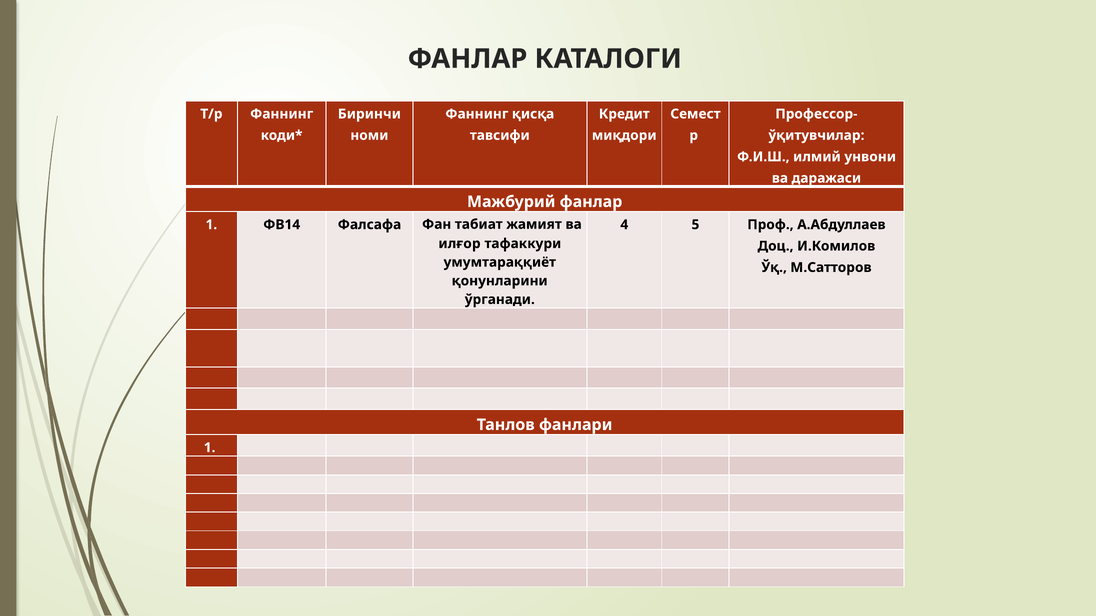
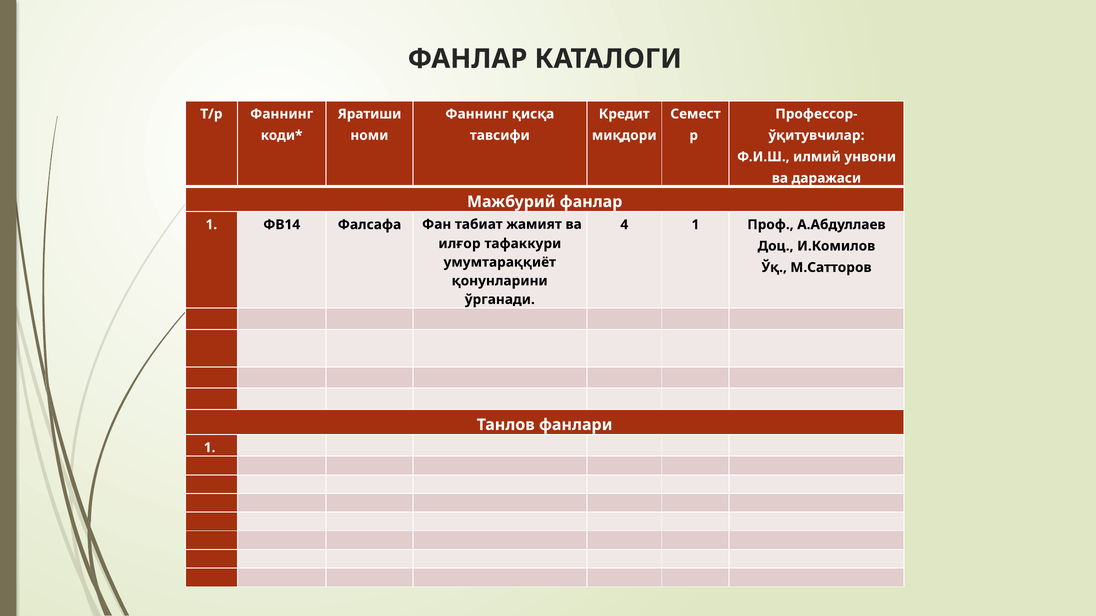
Биринчи: Биринчи -> Яратиши
4 5: 5 -> 1
